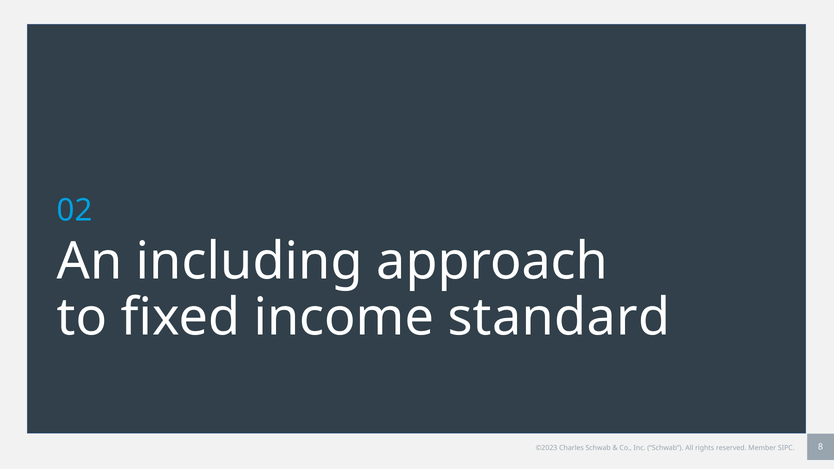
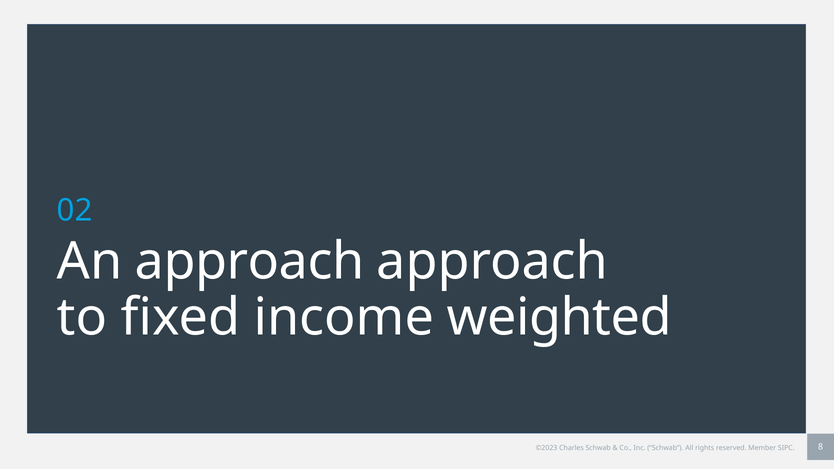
An including: including -> approach
standard: standard -> weighted
